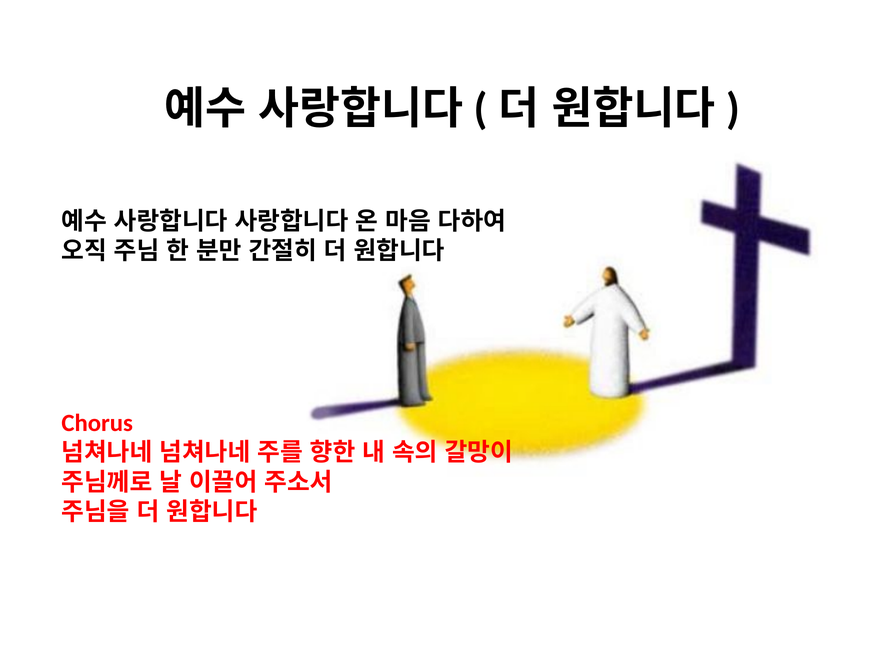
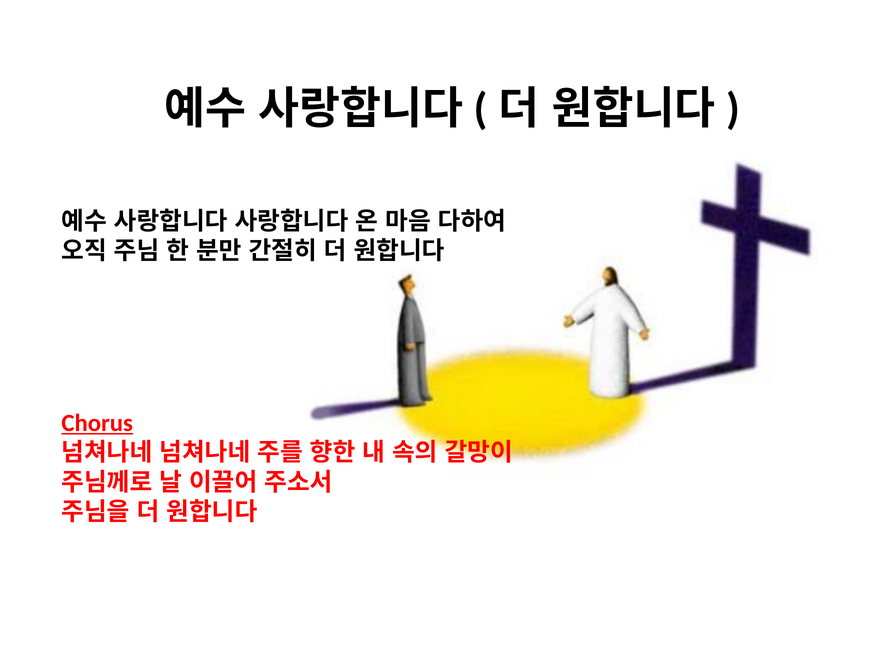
Chorus underline: none -> present
